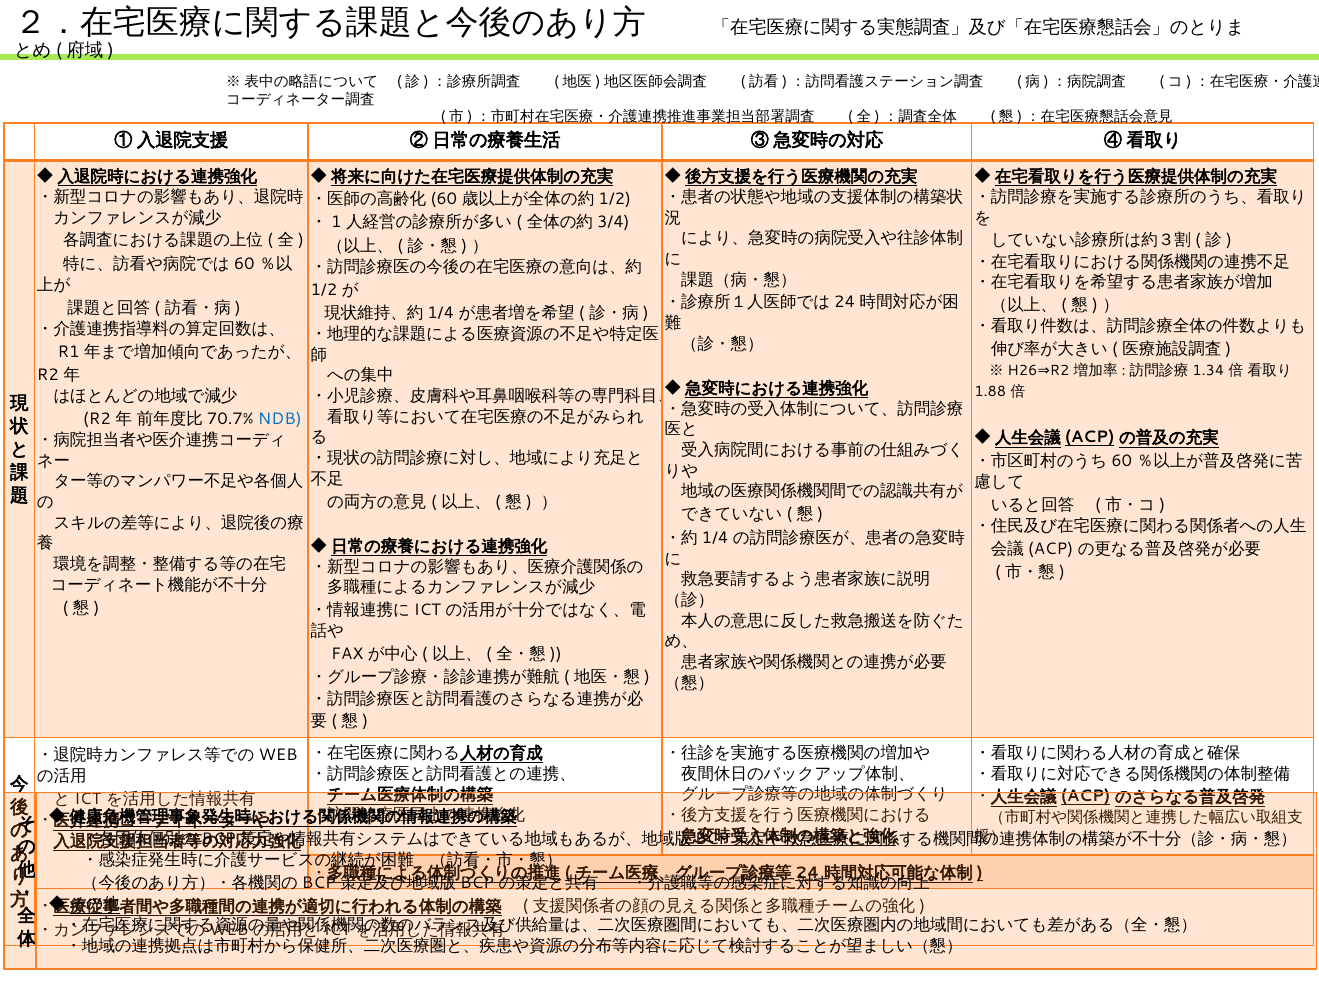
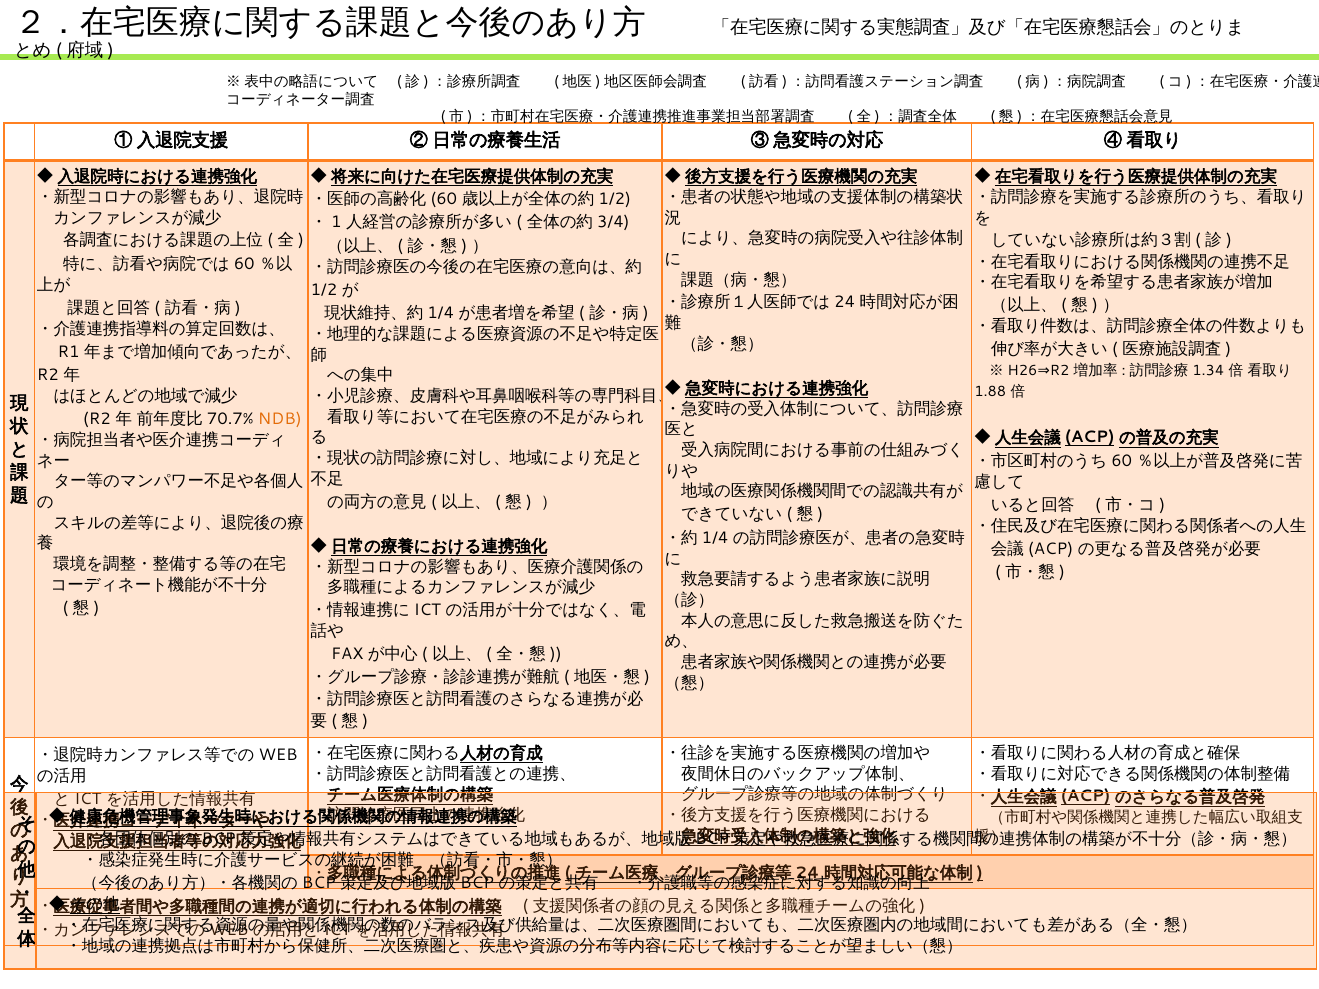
NDB colour: blue -> orange
